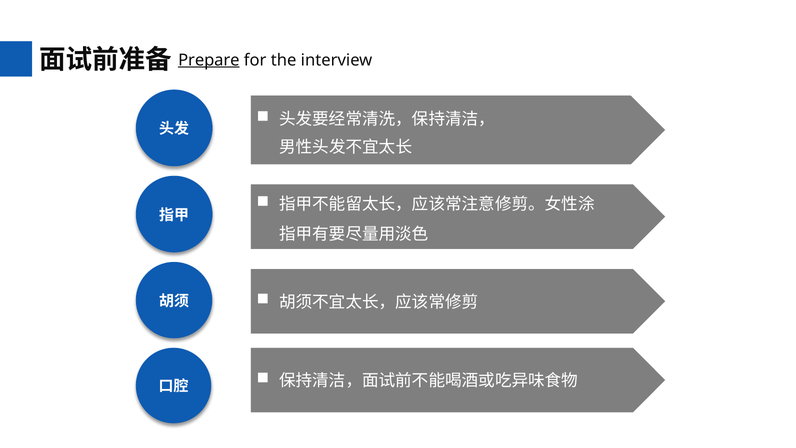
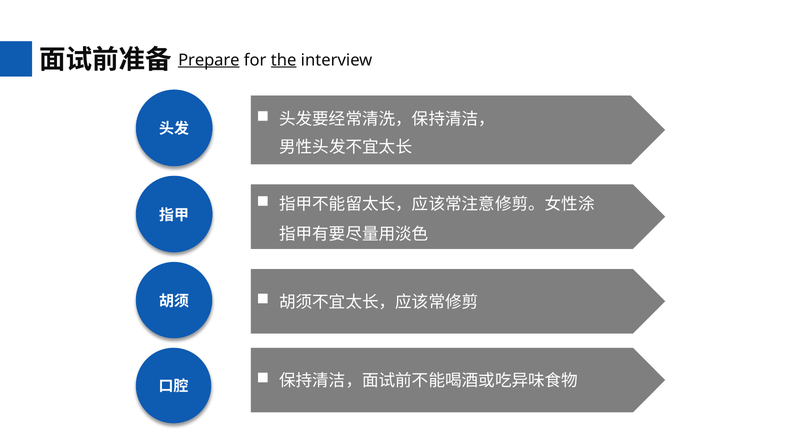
the underline: none -> present
